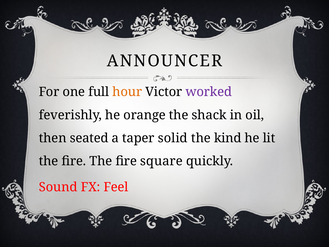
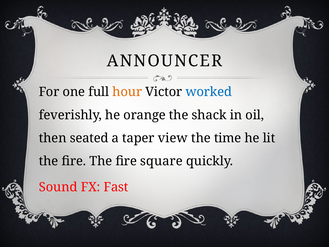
worked colour: purple -> blue
solid: solid -> view
kind: kind -> time
Feel: Feel -> Fast
